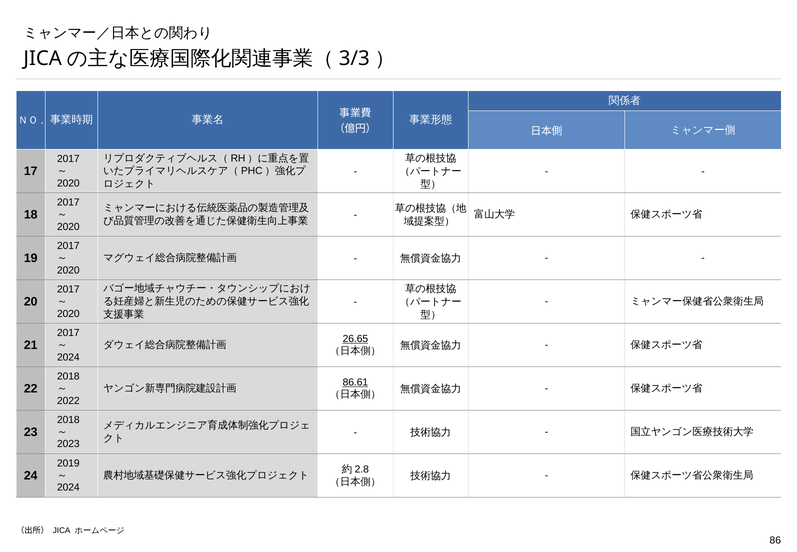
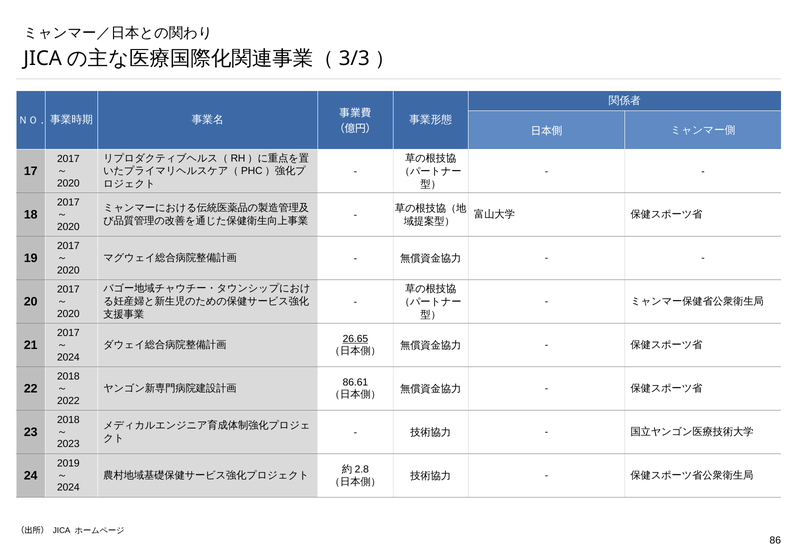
86.61 underline: present -> none
